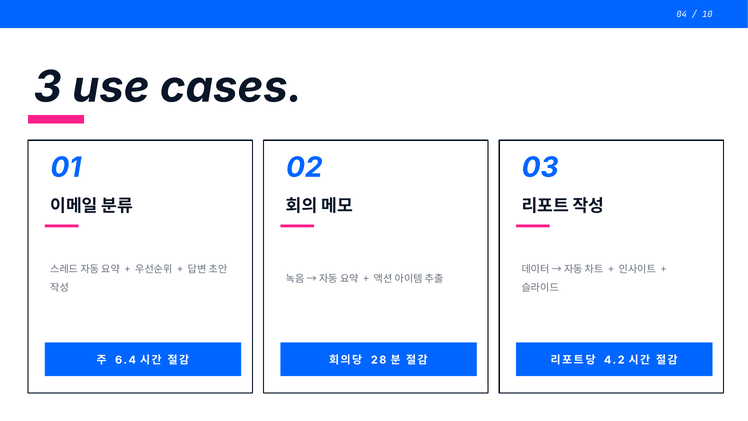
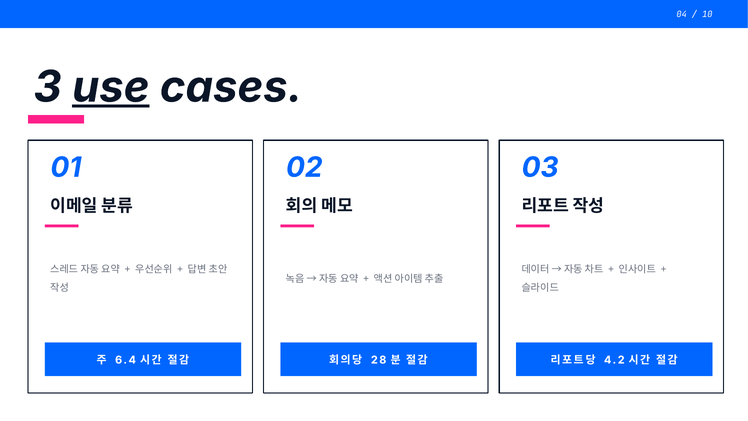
use underline: none -> present
